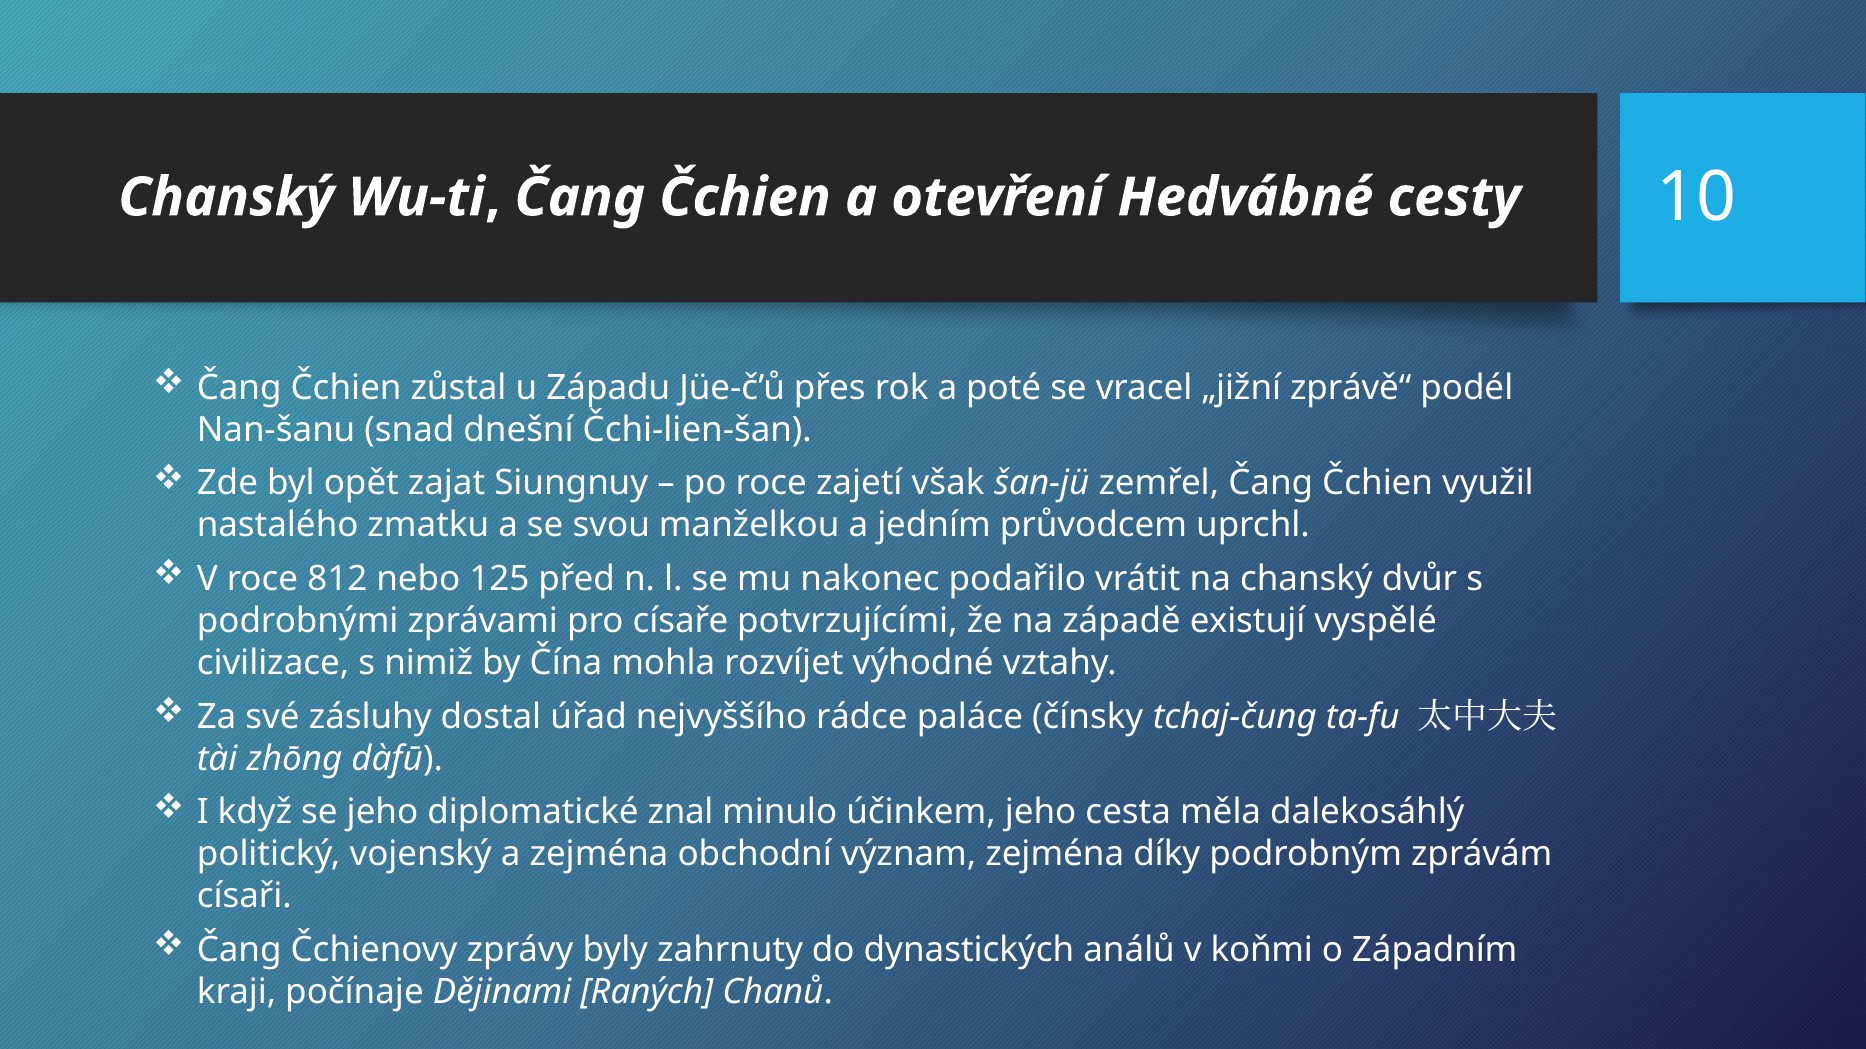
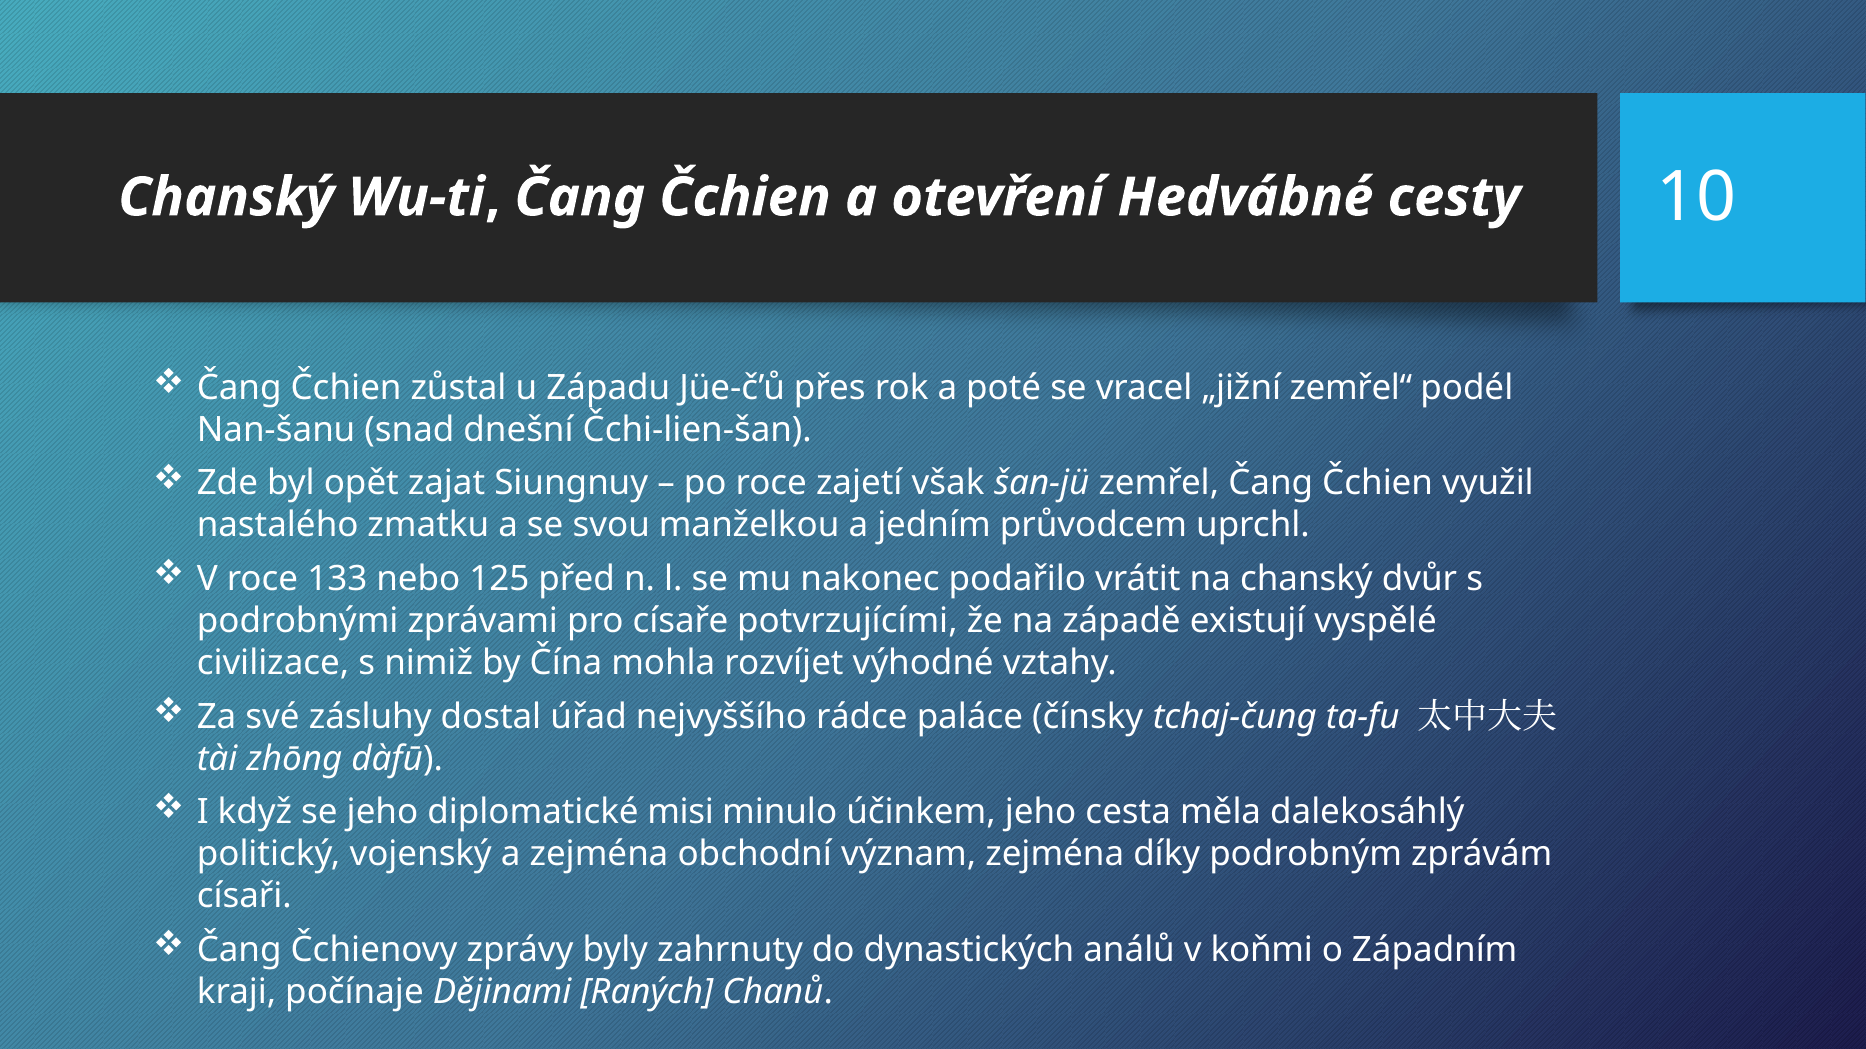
zprávě“: zprávě“ -> zemřel“
812: 812 -> 133
znal: znal -> misi
